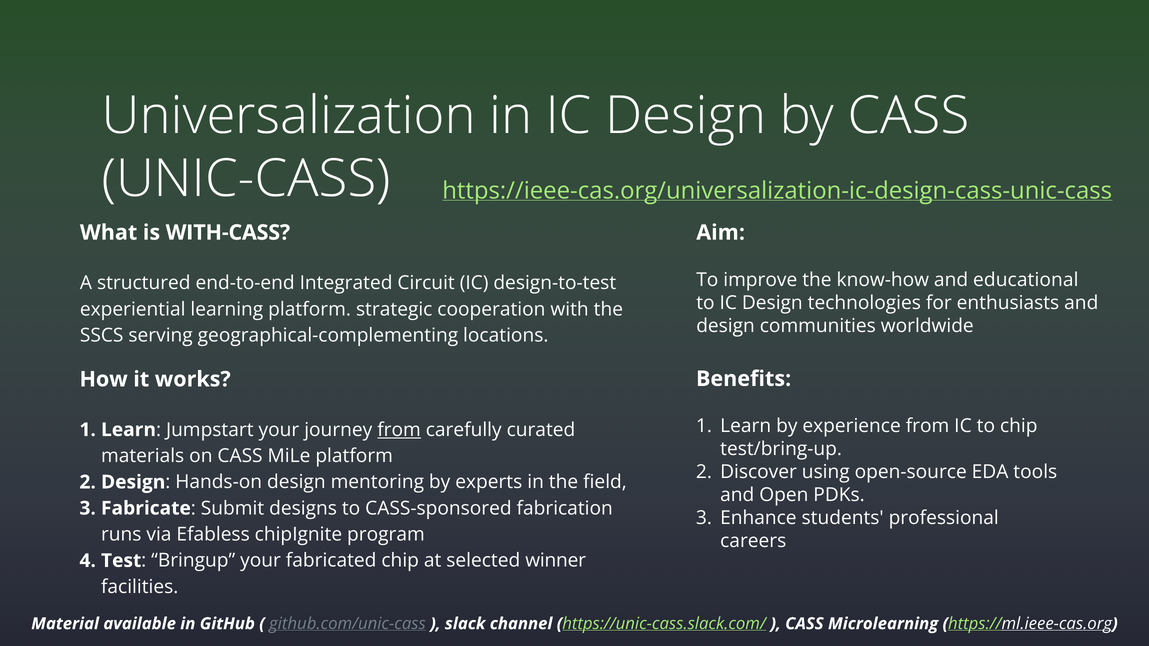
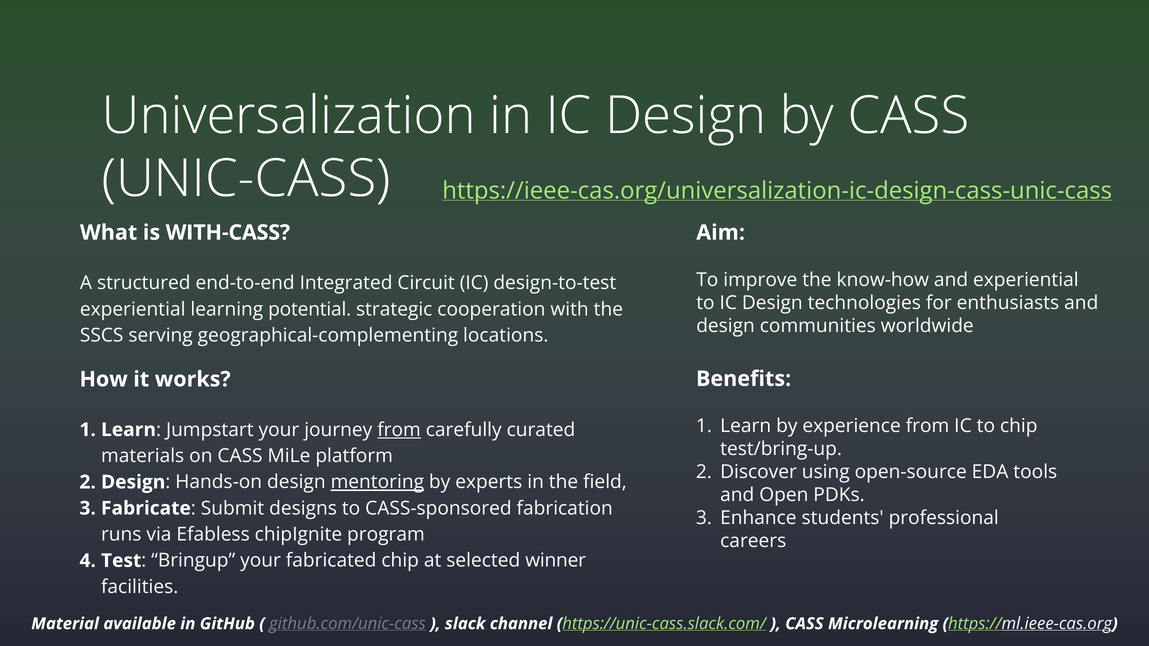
and educational: educational -> experiential
learning platform: platform -> potential
mentoring underline: none -> present
